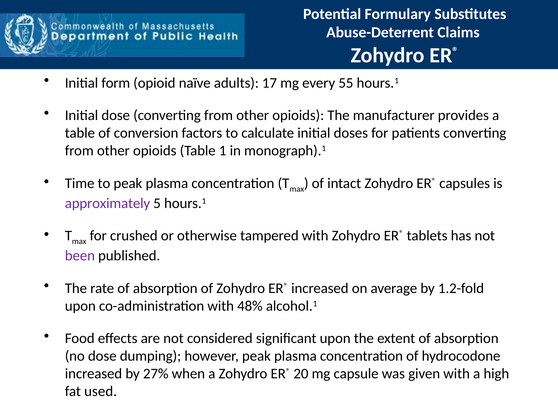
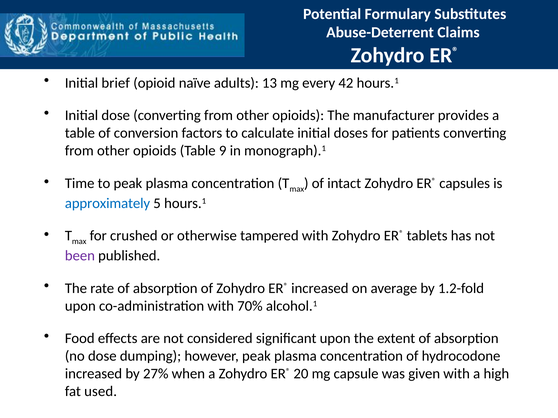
form: form -> brief
17: 17 -> 13
55: 55 -> 42
1: 1 -> 9
approximately colour: purple -> blue
48%: 48% -> 70%
